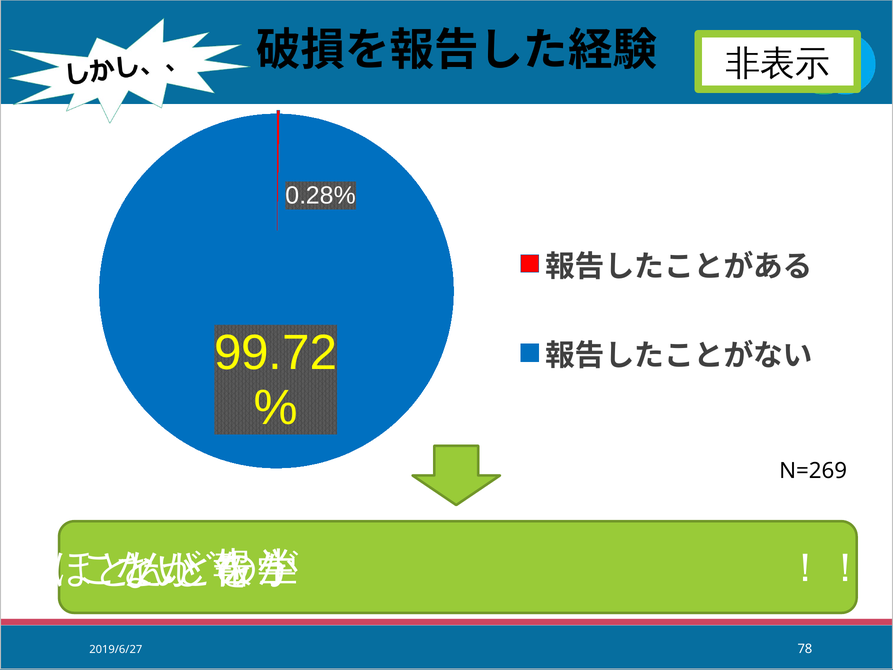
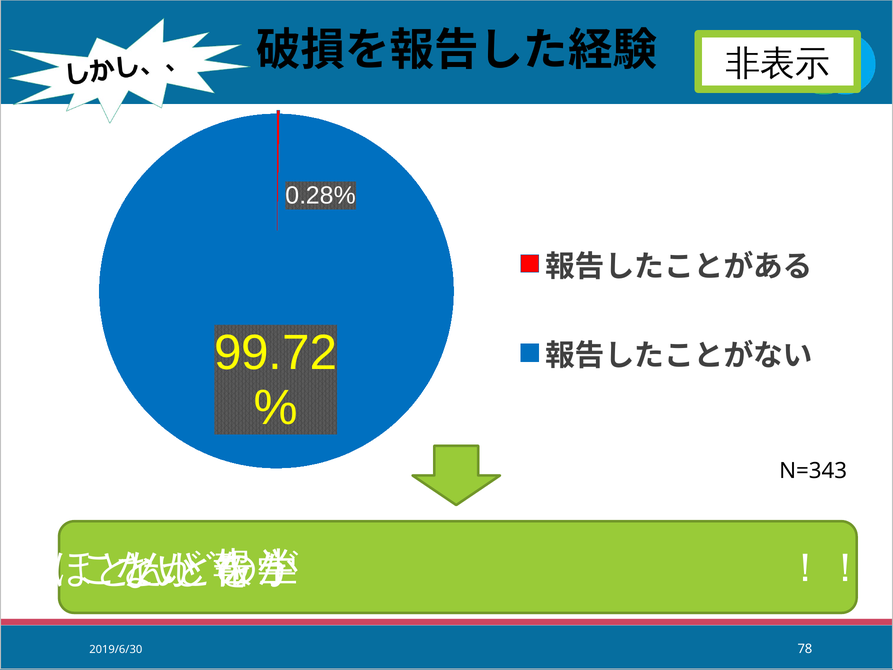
N=269: N=269 -> N=343
2019/6/27: 2019/6/27 -> 2019/6/30
